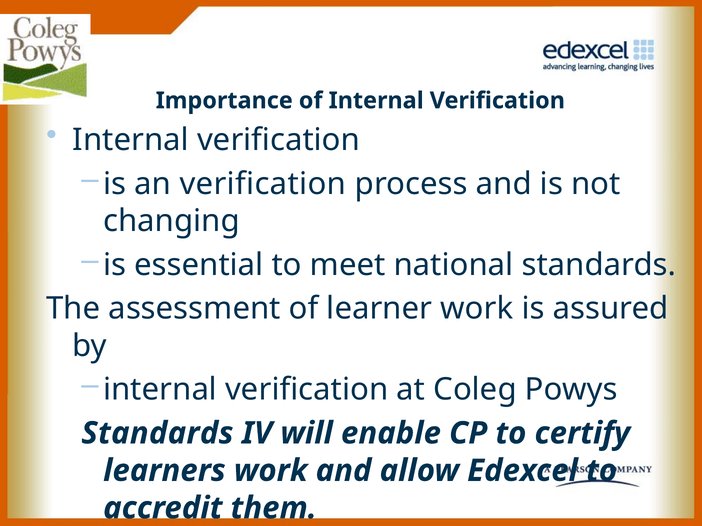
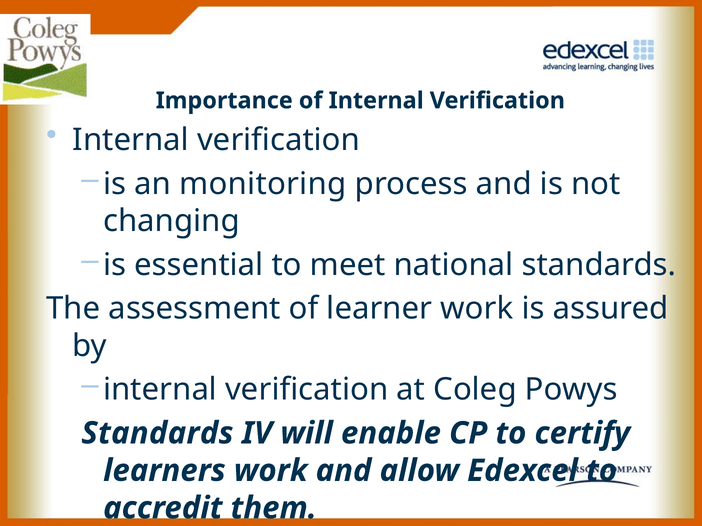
an verification: verification -> monitoring
